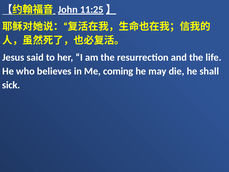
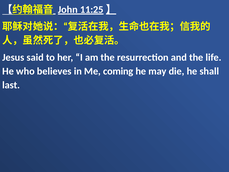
sick: sick -> last
